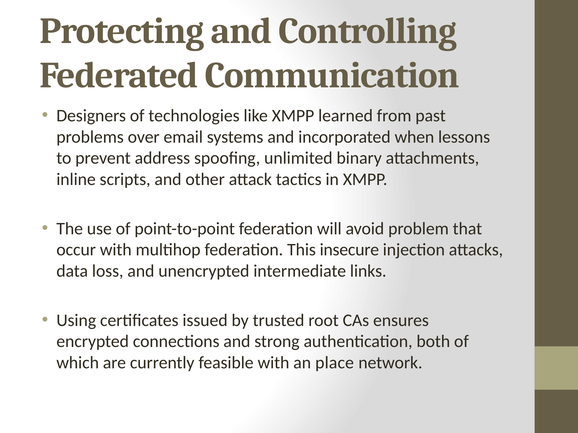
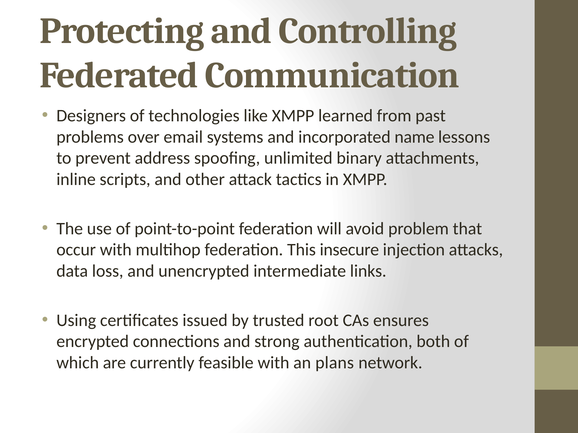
when: when -> name
place: place -> plans
